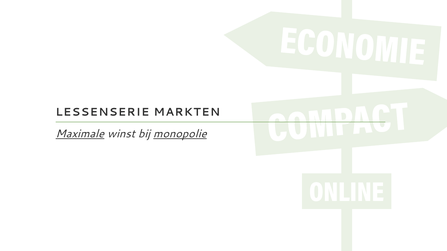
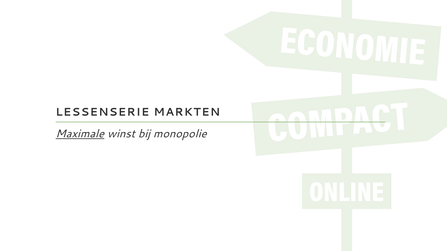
monopolie underline: present -> none
